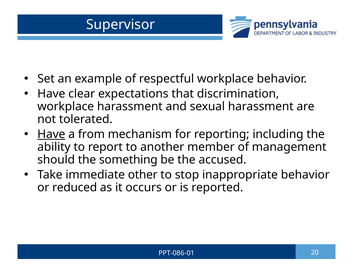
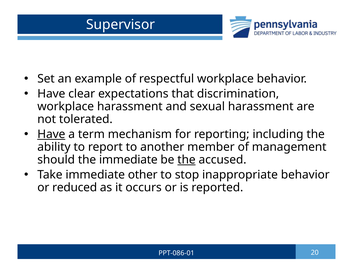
from: from -> term
the something: something -> immediate
the at (186, 160) underline: none -> present
